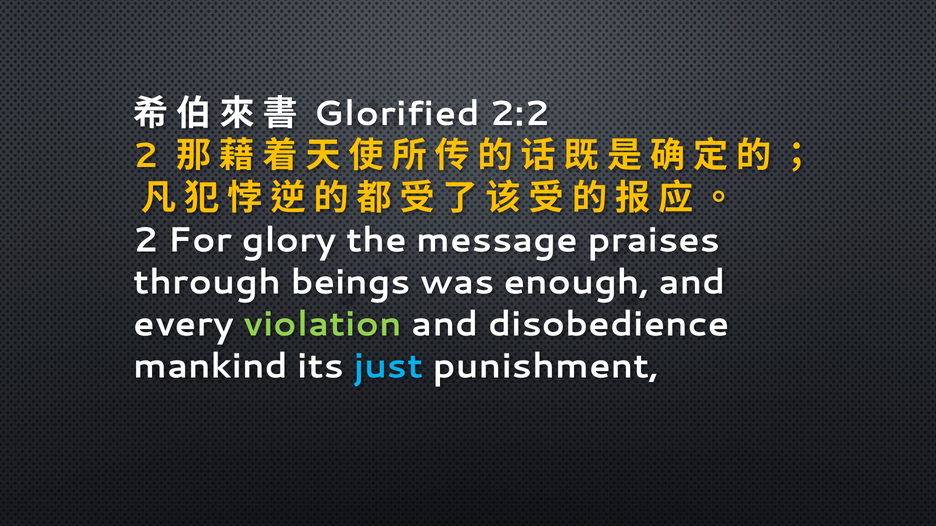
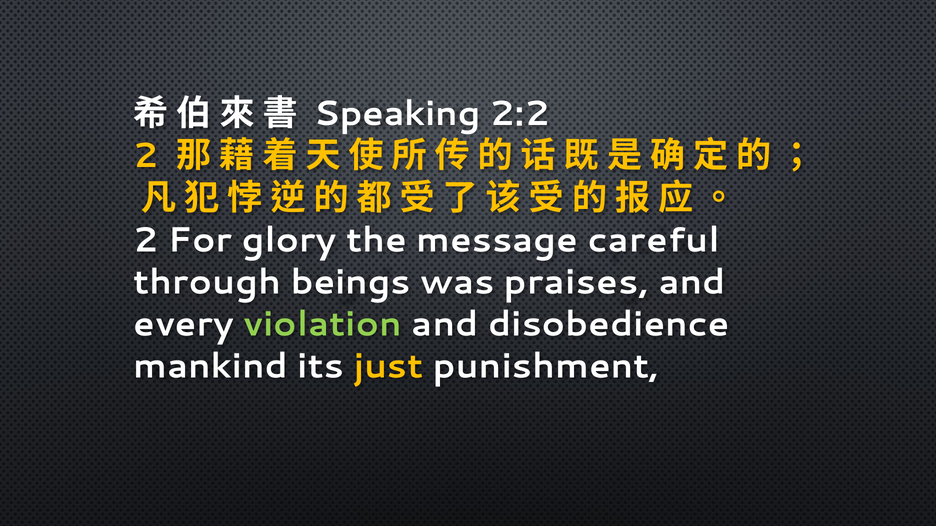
Glorified: Glorified -> Speaking
praises: praises -> careful
enough: enough -> praises
just colour: light blue -> yellow
